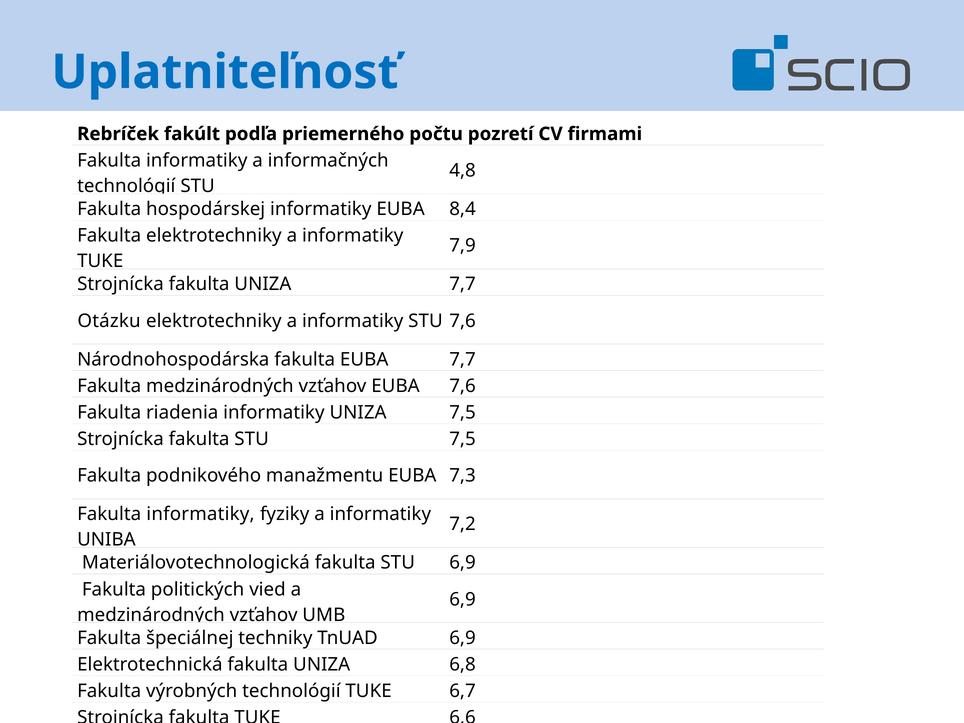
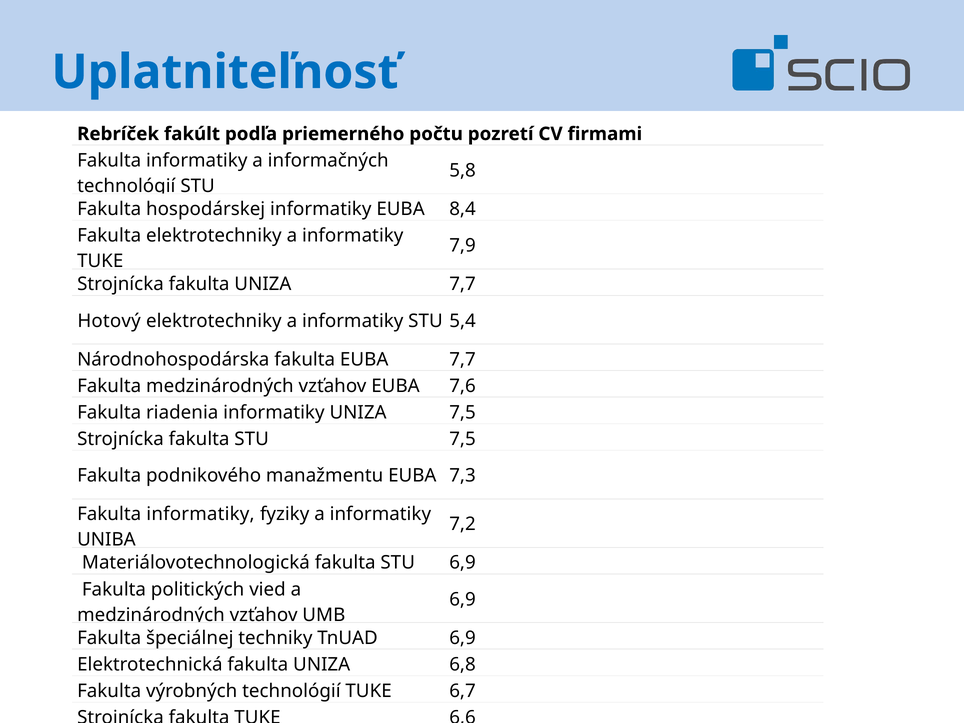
4,8: 4,8 -> 5,8
Otázku: Otázku -> Hotový
STU 7,6: 7,6 -> 5,4
